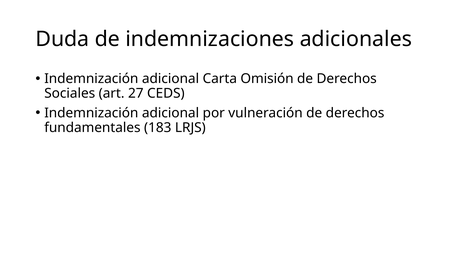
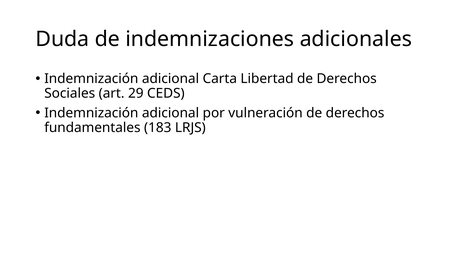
Omisión: Omisión -> Libertad
27: 27 -> 29
